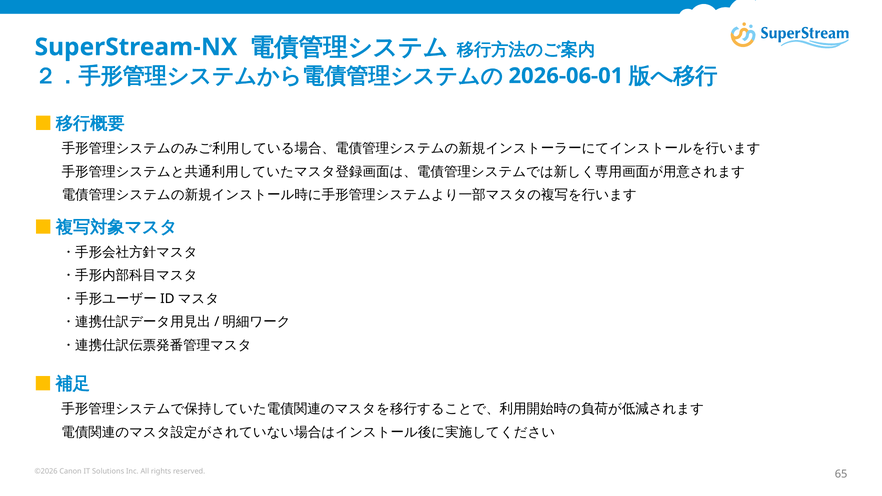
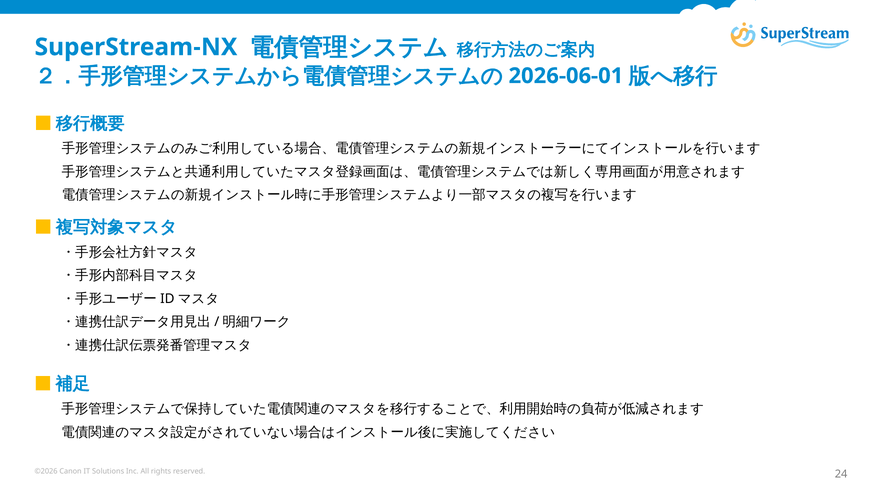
65: 65 -> 24
